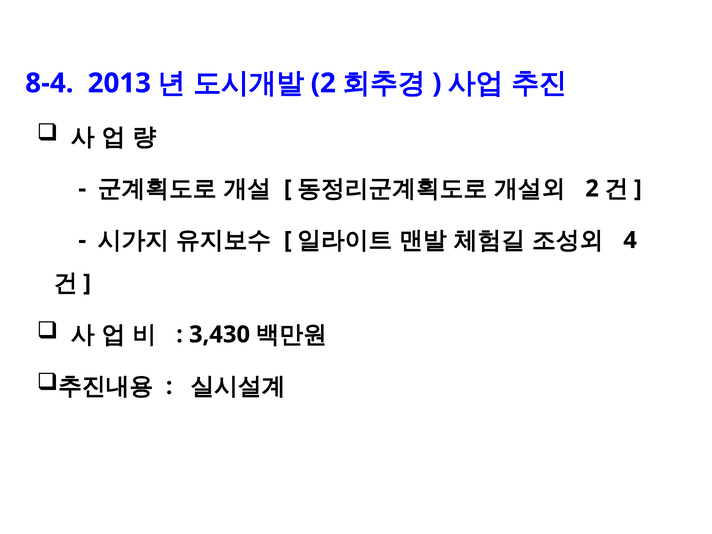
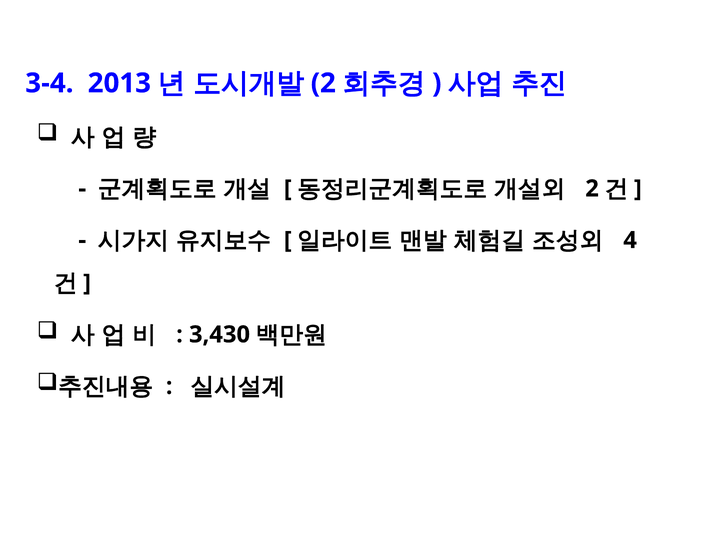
8-4: 8-4 -> 3-4
